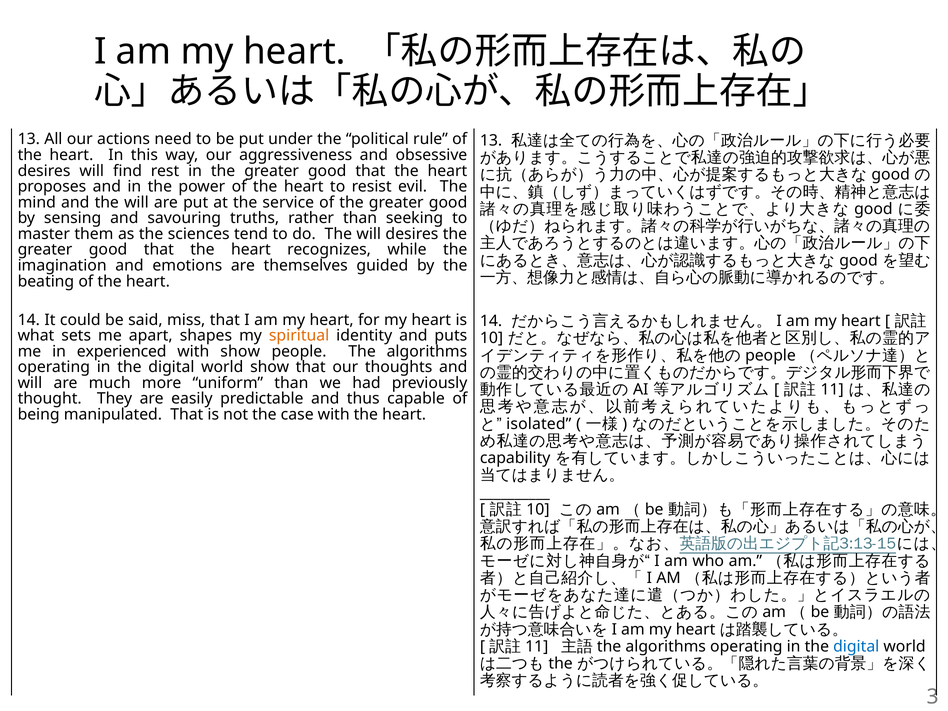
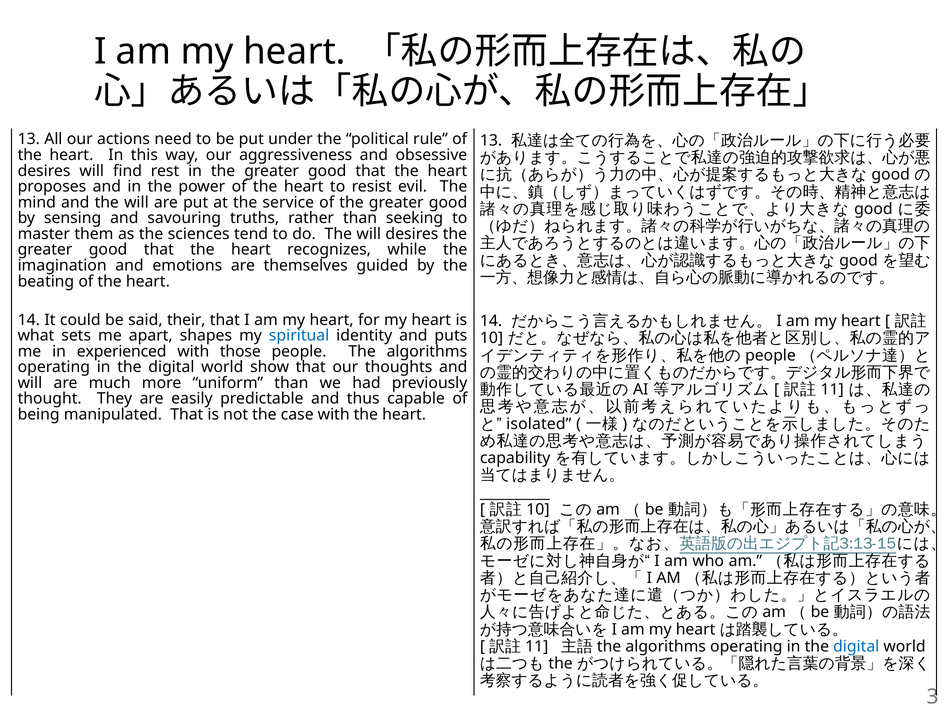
miss: miss -> their
spiritual colour: orange -> blue
with show: show -> those
